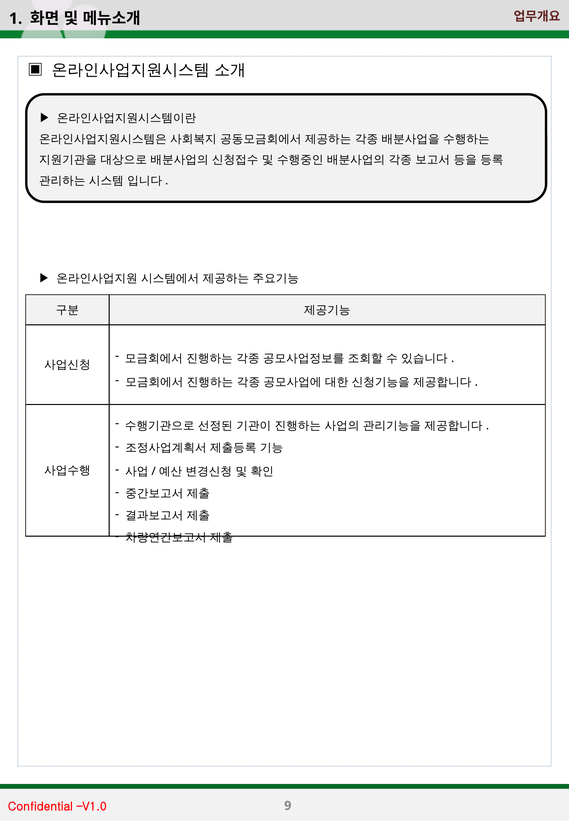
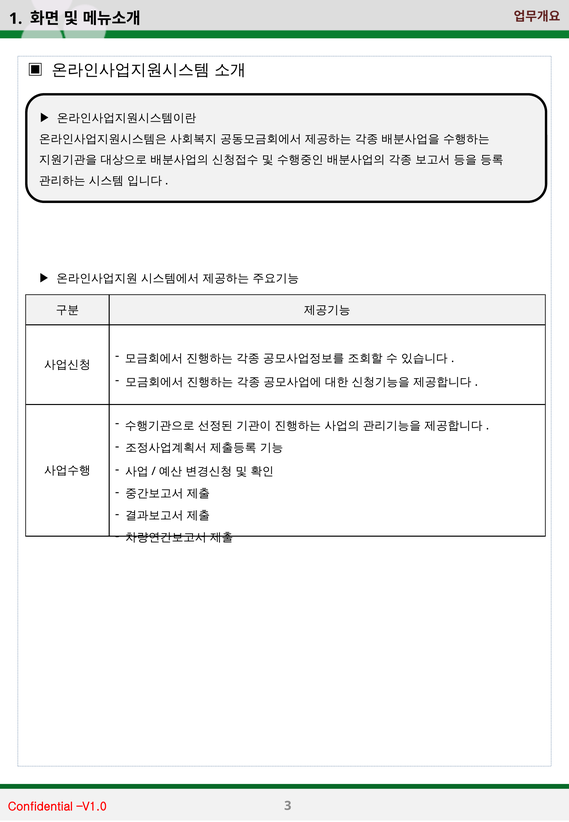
9: 9 -> 3
